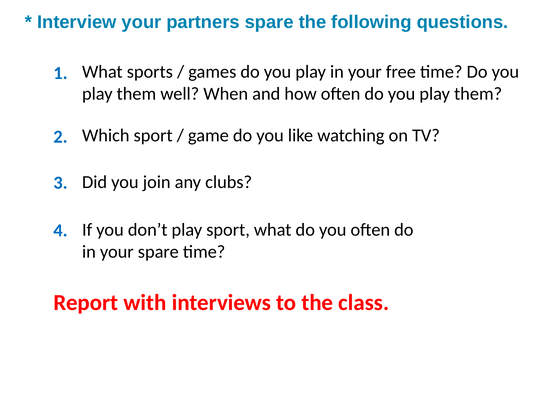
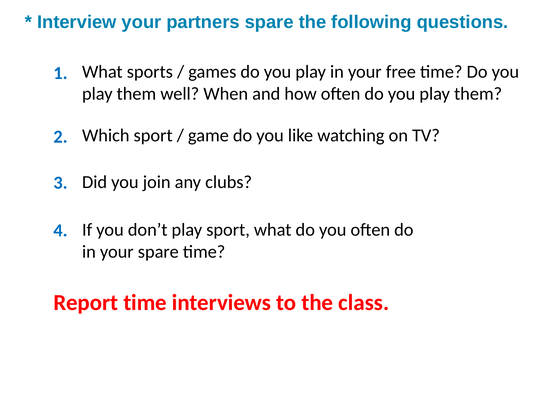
Report with: with -> time
